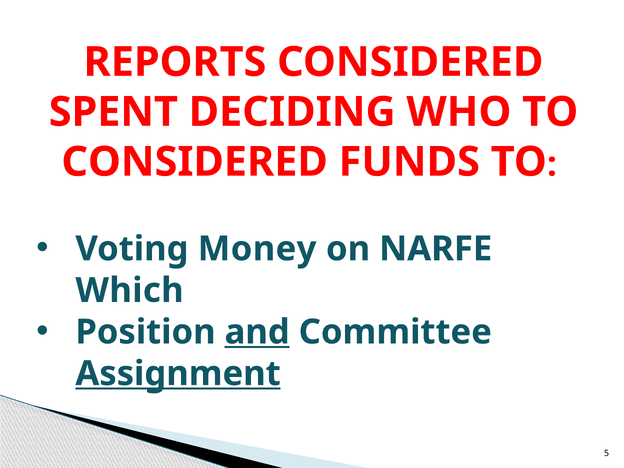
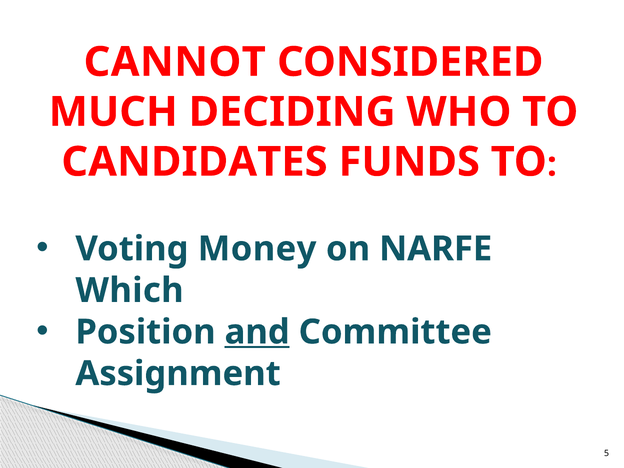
REPORTS: REPORTS -> CANNOT
SPENT: SPENT -> MUCH
CONSIDERED at (195, 162): CONSIDERED -> CANDIDATES
Assignment underline: present -> none
